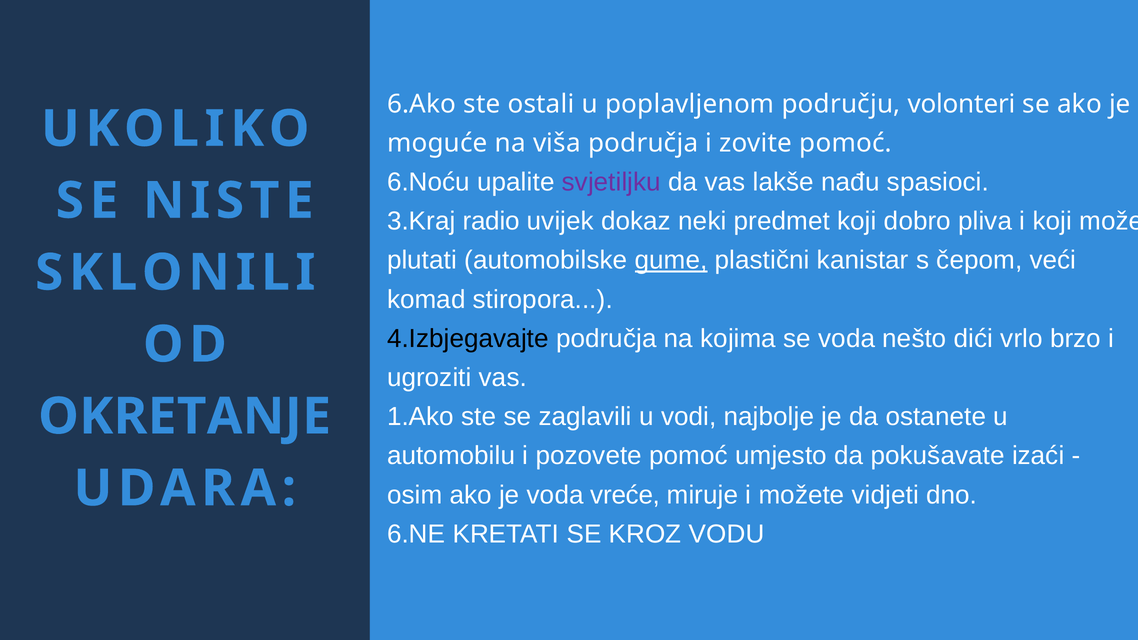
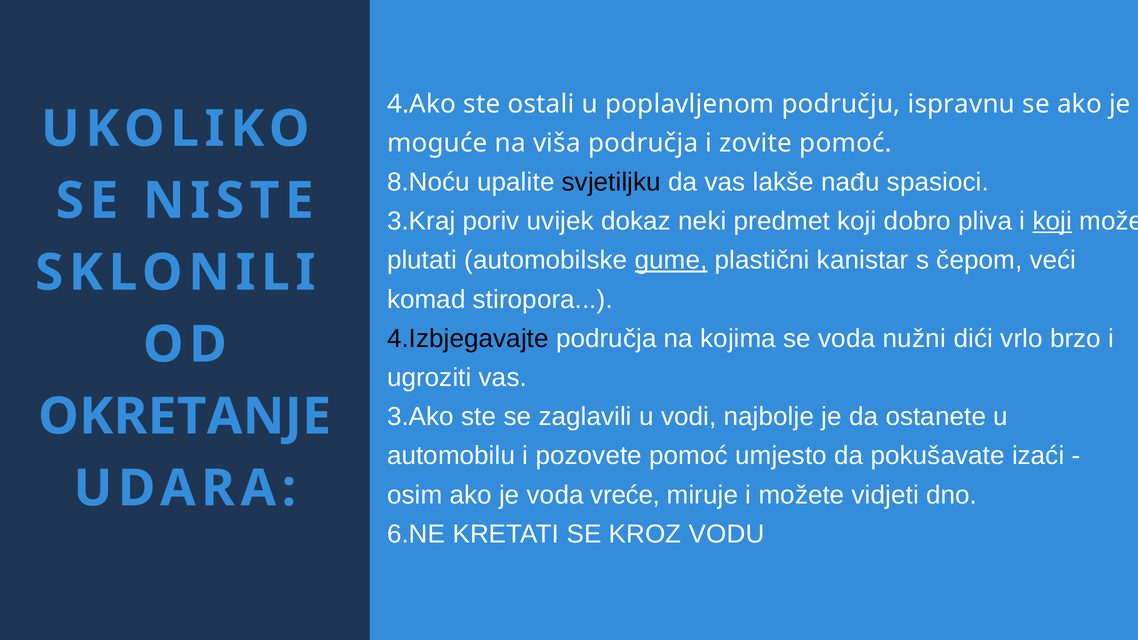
6.Ako: 6.Ako -> 4.Ako
volonteri: volonteri -> ispravnu
6.Noću: 6.Noću -> 8.Noću
svjetiljku colour: purple -> black
radio: radio -> poriv
koji at (1052, 221) underline: none -> present
nešto: nešto -> nužni
1.Ako: 1.Ako -> 3.Ako
